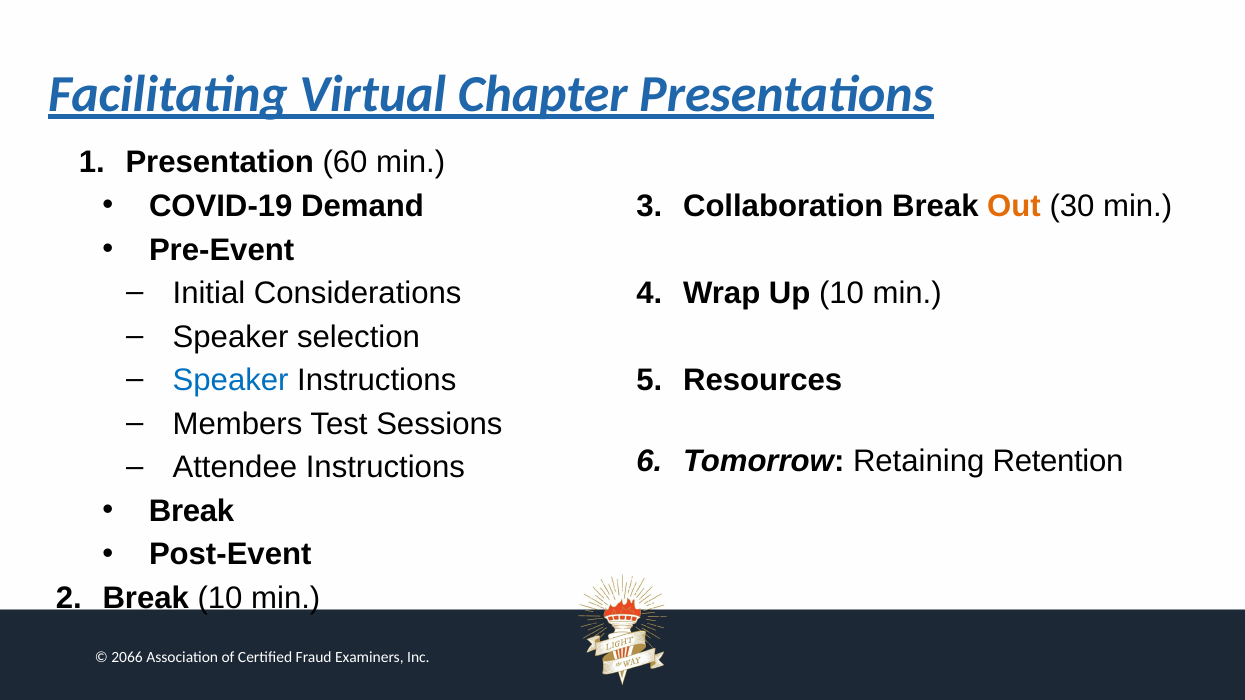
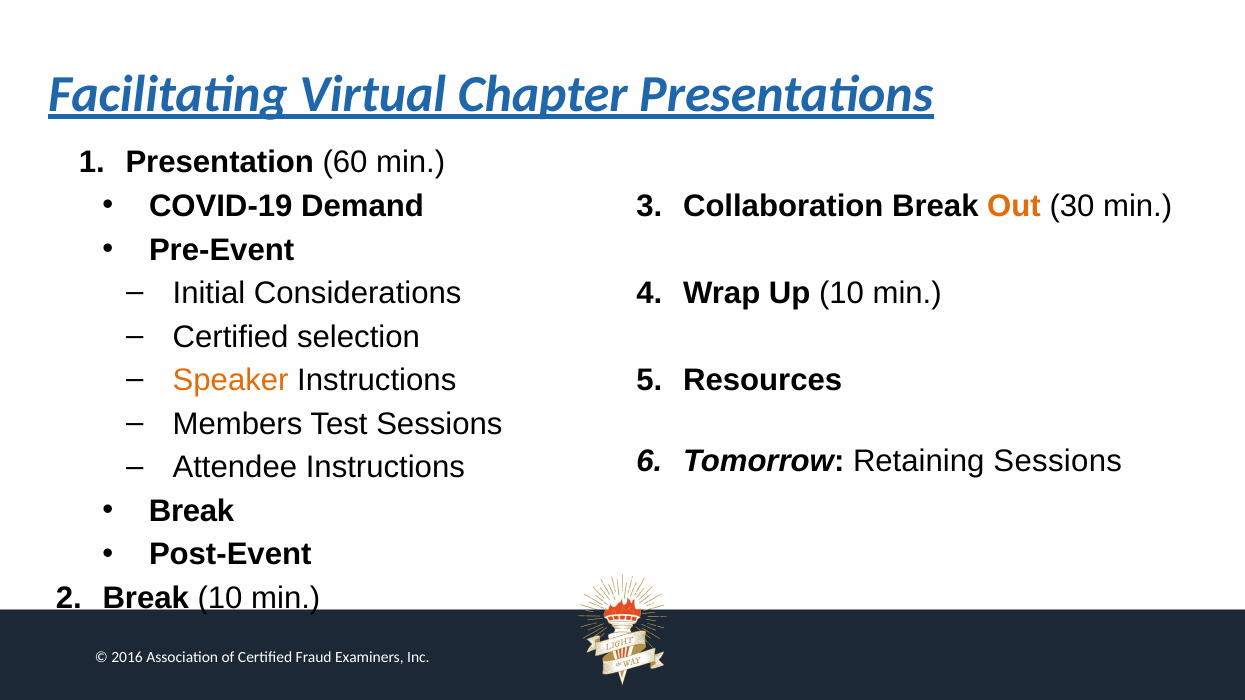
Speaker at (231, 337): Speaker -> Certified
Speaker at (231, 381) colour: blue -> orange
Retaining Retention: Retention -> Sessions
2066: 2066 -> 2016
